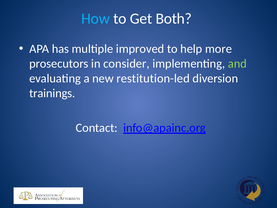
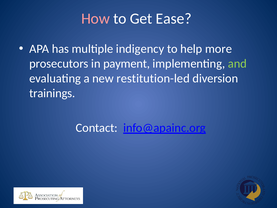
How colour: light blue -> pink
Both: Both -> Ease
improved: improved -> indigency
consider: consider -> payment
